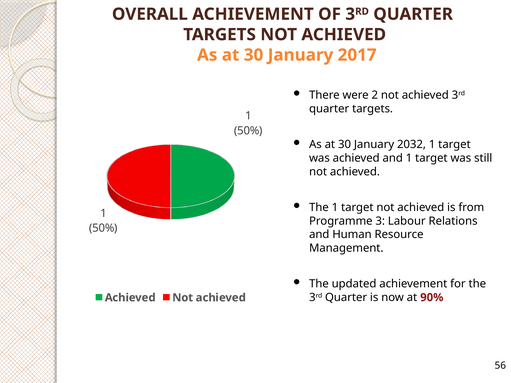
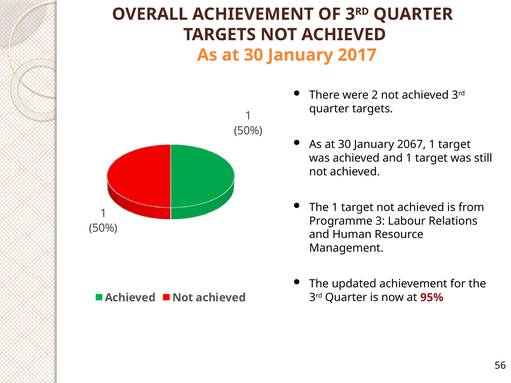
2032: 2032 -> 2067
90%: 90% -> 95%
